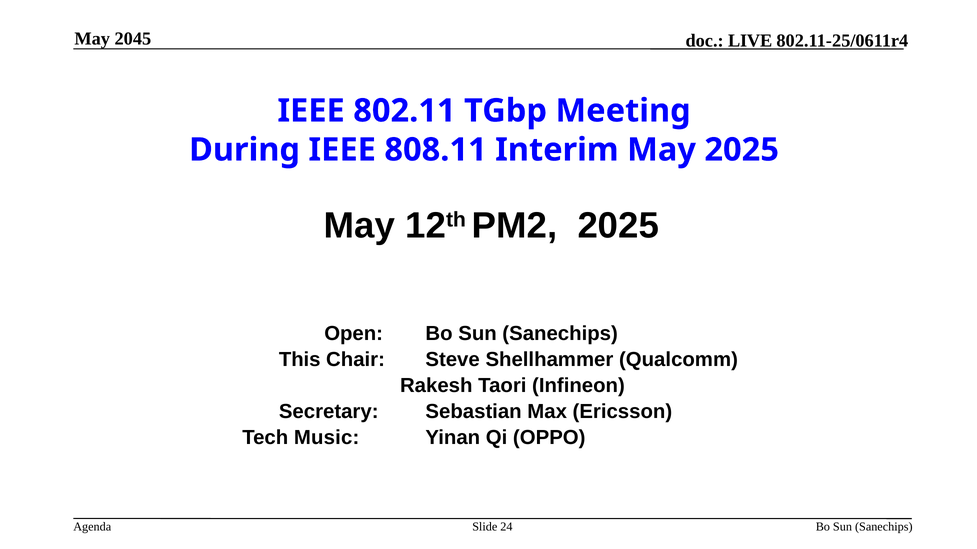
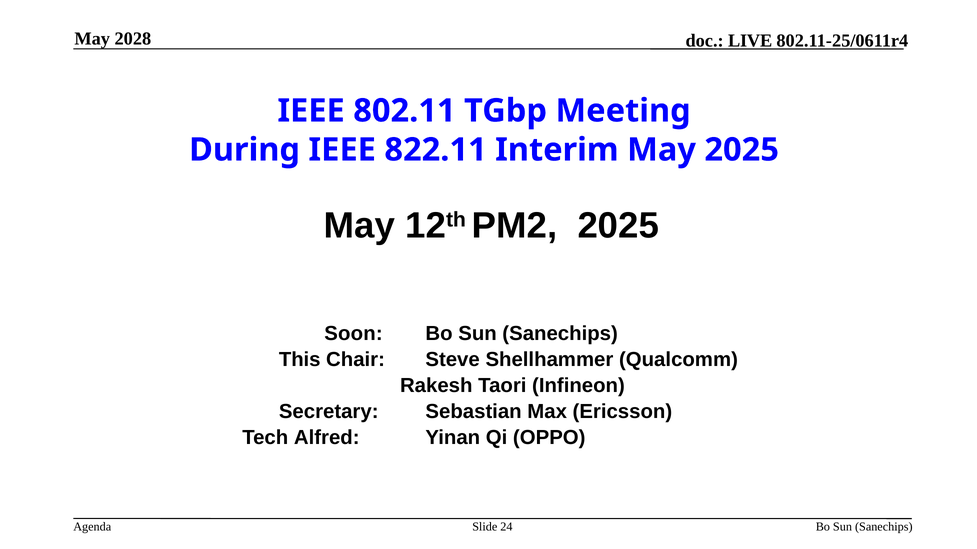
2045: 2045 -> 2028
808.11: 808.11 -> 822.11
Open: Open -> Soon
Music: Music -> Alfred
